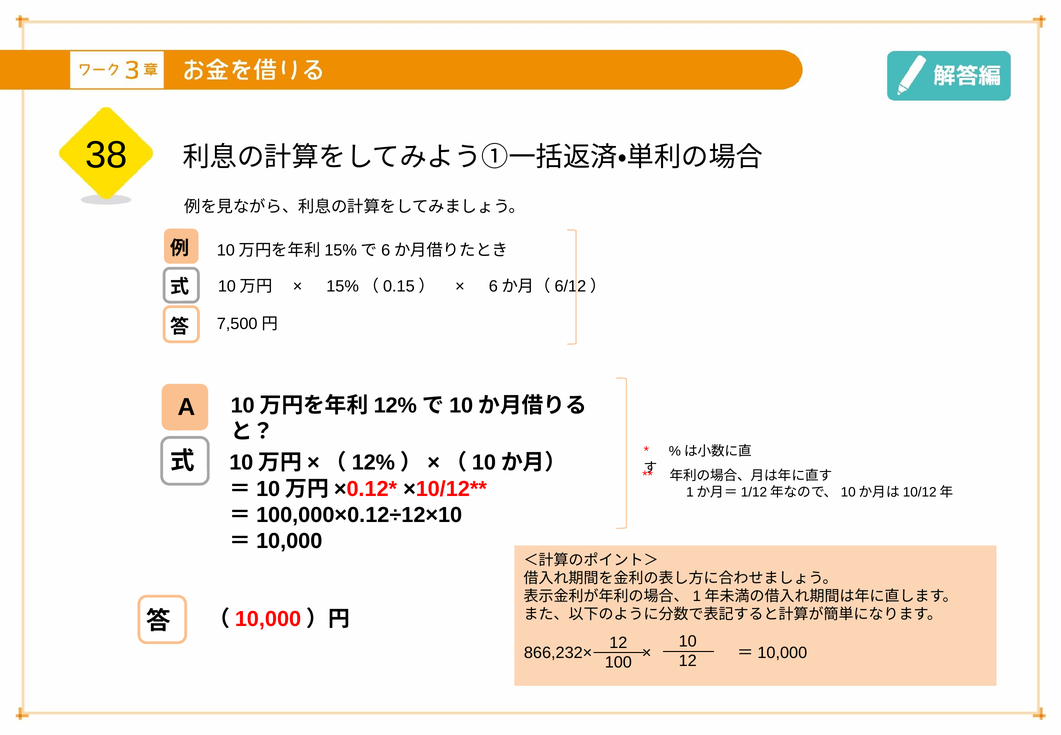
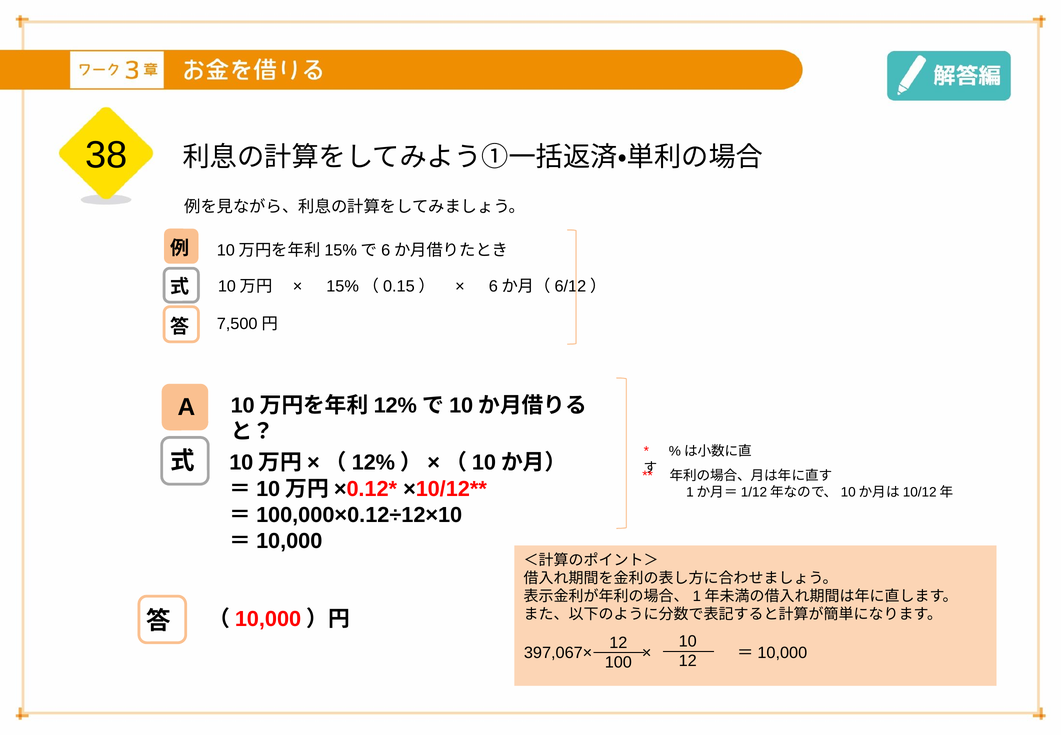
866,232×: 866,232× -> 397,067×
